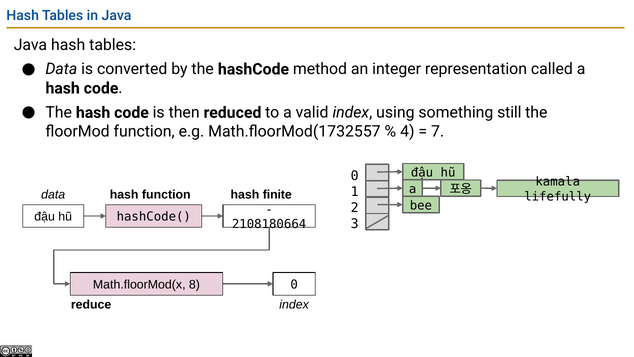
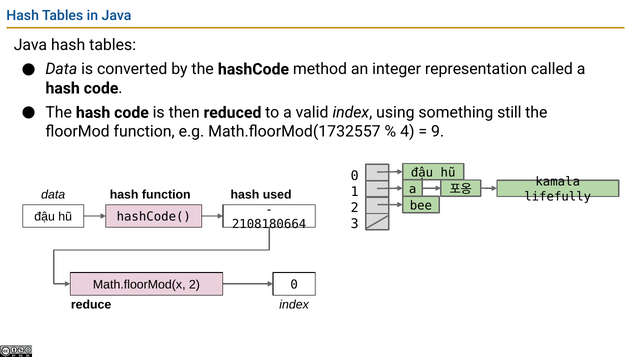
7: 7 -> 9
finite: finite -> used
Math.floorMod(x 8: 8 -> 2
